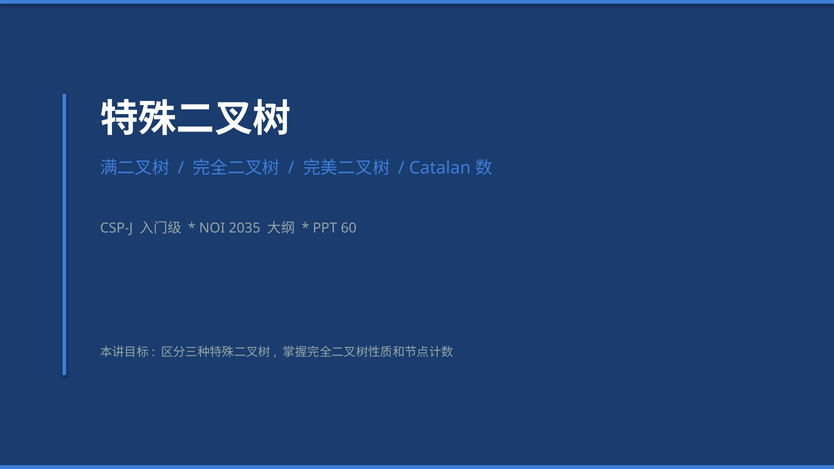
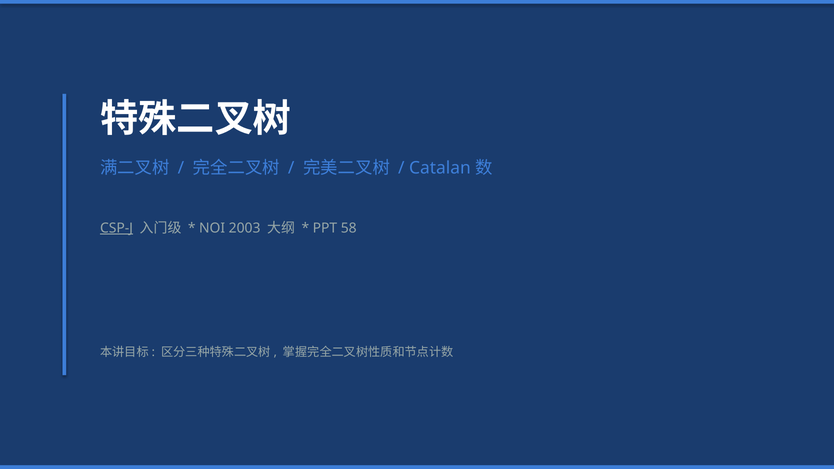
CSP-J underline: none -> present
2035: 2035 -> 2003
60: 60 -> 58
